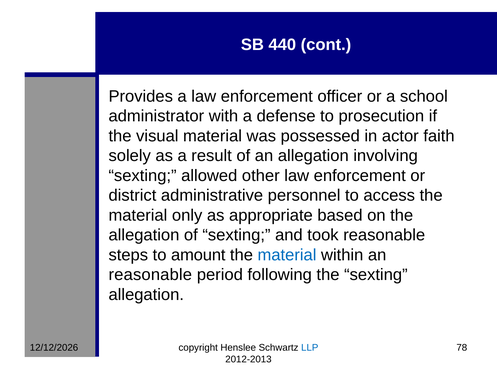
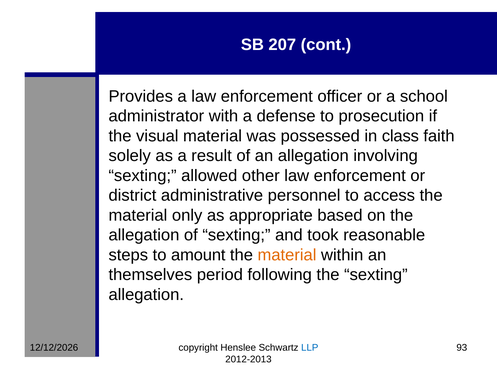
440: 440 -> 207
actor: actor -> class
material at (287, 255) colour: blue -> orange
reasonable at (150, 275): reasonable -> themselves
78: 78 -> 93
